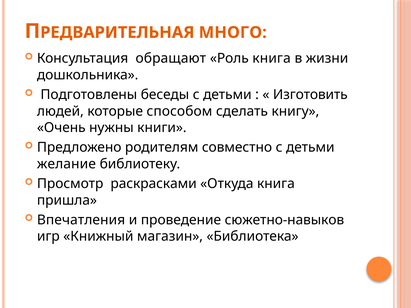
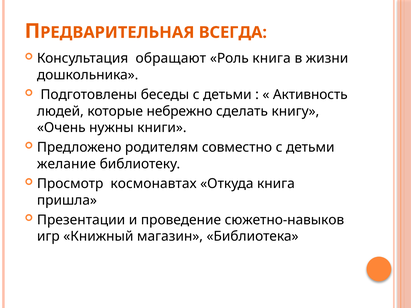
МНОГО: МНОГО -> ВСЕГДА
Изготовить: Изготовить -> Активность
способом: способом -> небрежно
раскрасками: раскрасками -> космонавтах
Впечатления: Впечатления -> Презентации
